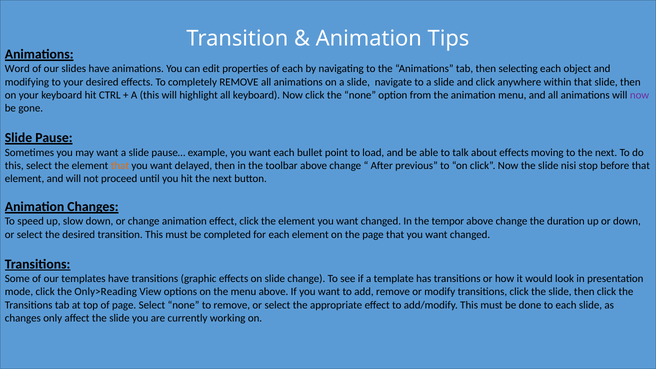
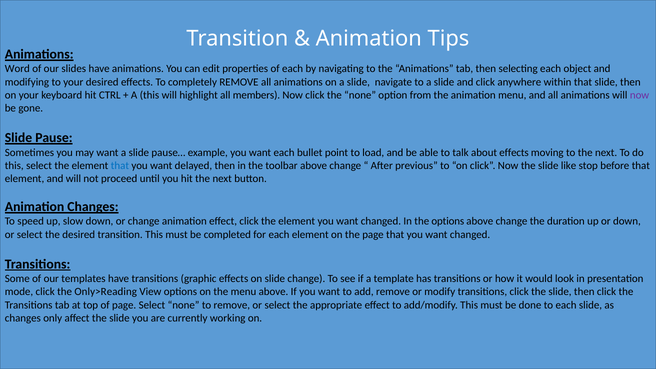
all keyboard: keyboard -> members
that at (120, 166) colour: orange -> blue
nisi: nisi -> like
the tempor: tempor -> options
